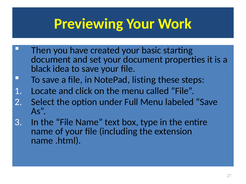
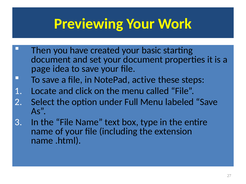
black: black -> page
listing: listing -> active
